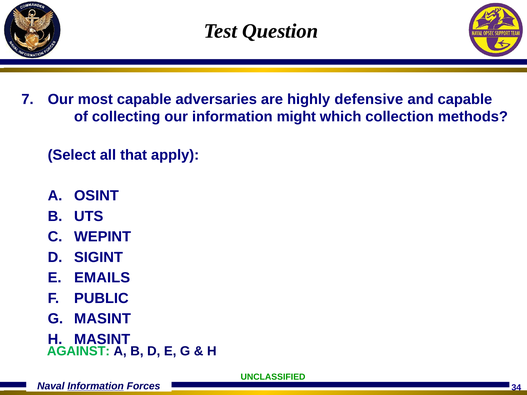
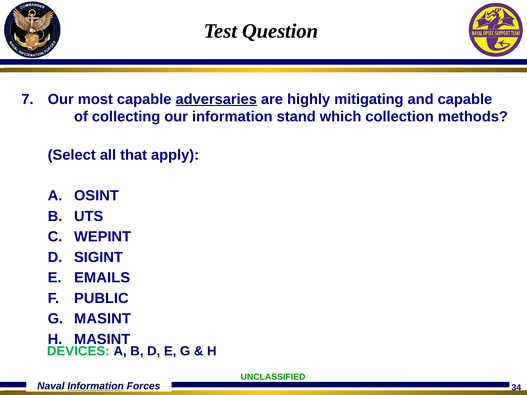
adversaries underline: none -> present
defensive: defensive -> mitigating
might: might -> stand
AGAINST: AGAINST -> DEVICES
